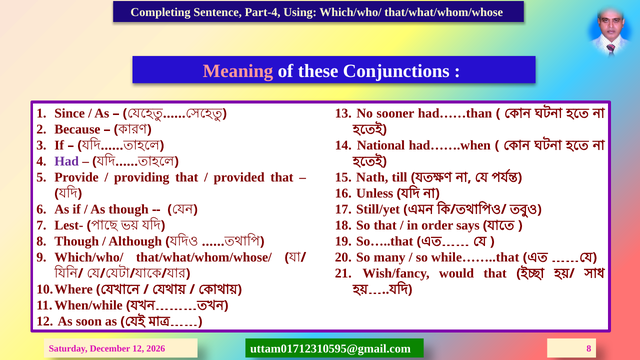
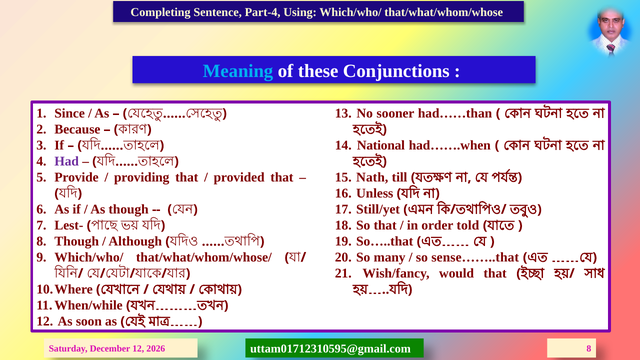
Meaning colour: pink -> light blue
says: says -> told
while……..that: while……..that -> sense……..that
